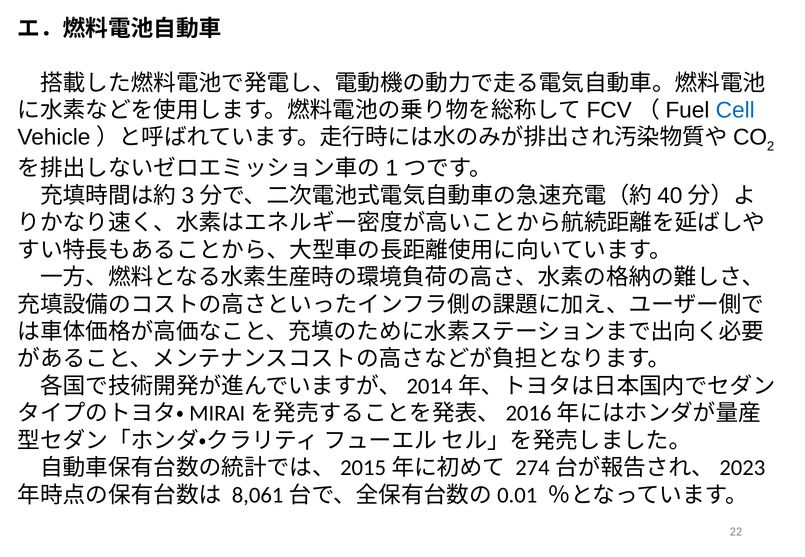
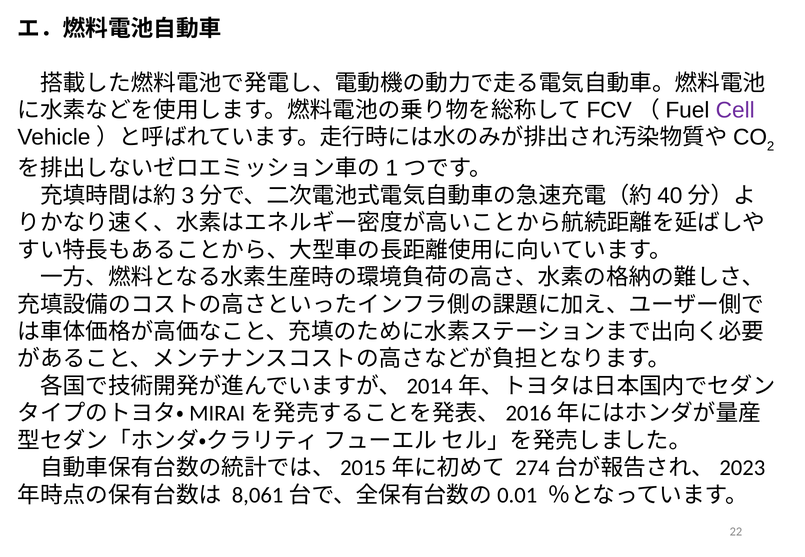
Cell colour: blue -> purple
